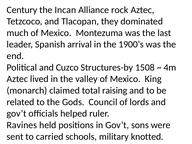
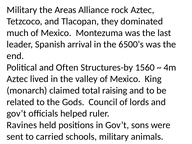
Century at (22, 10): Century -> Military
Incan: Incan -> Areas
1900’s: 1900’s -> 6500’s
Cuzco: Cuzco -> Often
1508: 1508 -> 1560
knotted: knotted -> animals
